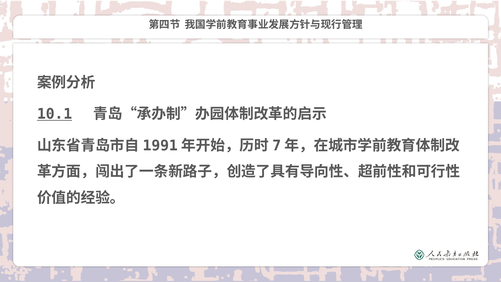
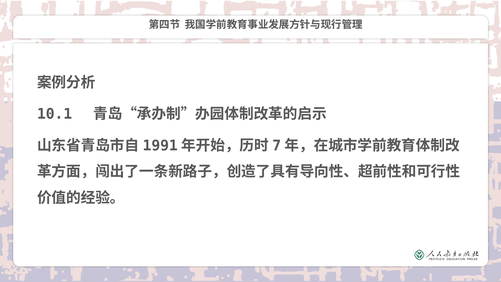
10.1 underline: present -> none
